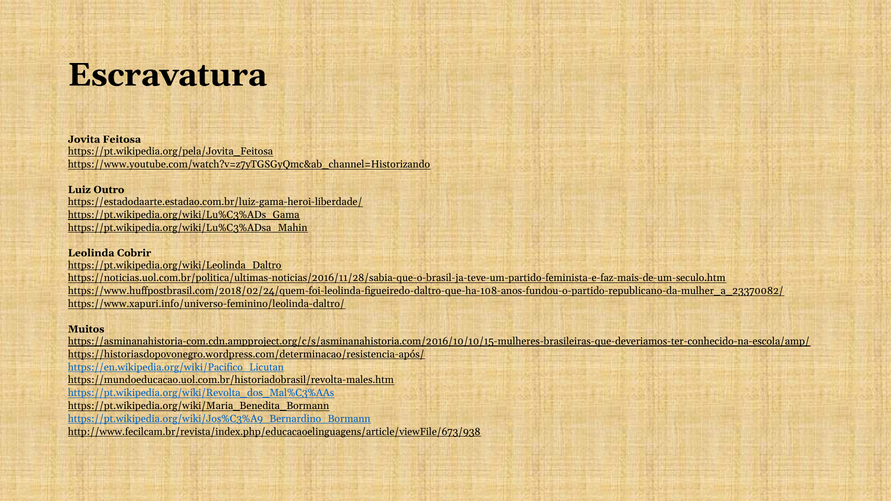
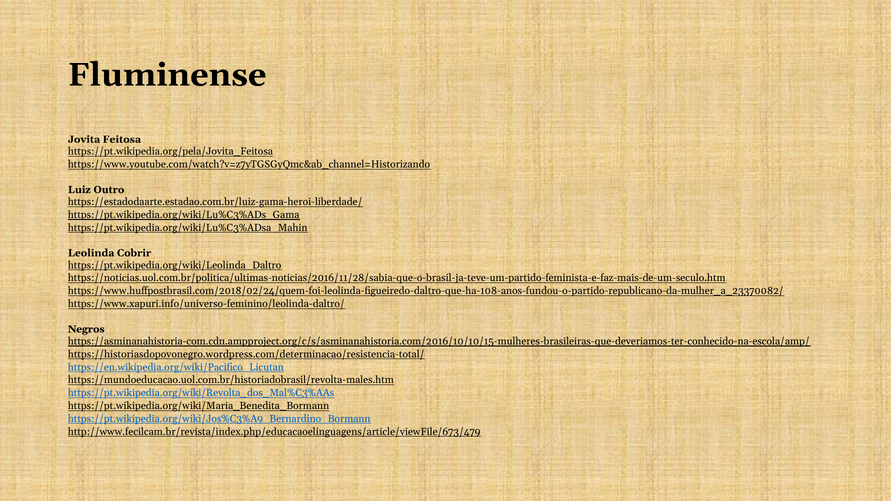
Escravatura: Escravatura -> Fluminense
Muitos: Muitos -> Negros
https://historiasdopovonegro.wordpress.com/determinacao/resistencia-após/: https://historiasdopovonegro.wordpress.com/determinacao/resistencia-após/ -> https://historiasdopovonegro.wordpress.com/determinacao/resistencia-total/
http://www.fecilcam.br/revista/index.php/educacaoelinguagens/article/viewFile/673/938: http://www.fecilcam.br/revista/index.php/educacaoelinguagens/article/viewFile/673/938 -> http://www.fecilcam.br/revista/index.php/educacaoelinguagens/article/viewFile/673/479
